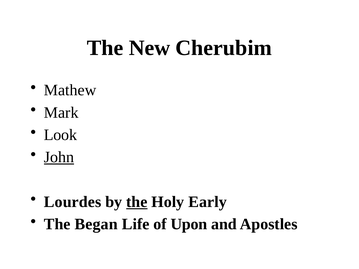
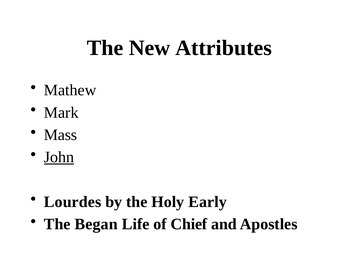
Cherubim: Cherubim -> Attributes
Look: Look -> Mass
the at (137, 202) underline: present -> none
Upon: Upon -> Chief
